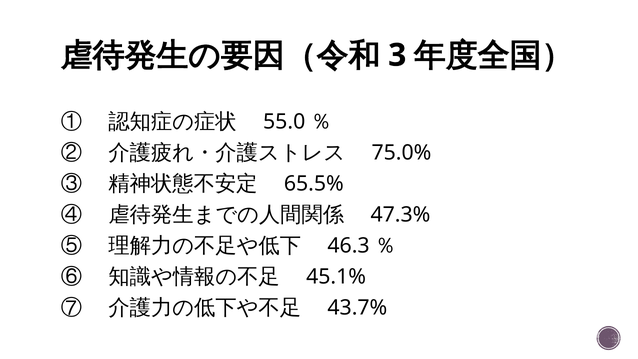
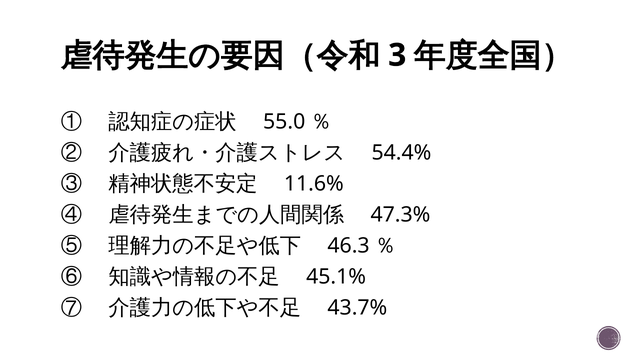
75.0%: 75.0% -> 54.4%
65.5%: 65.5% -> 11.6%
